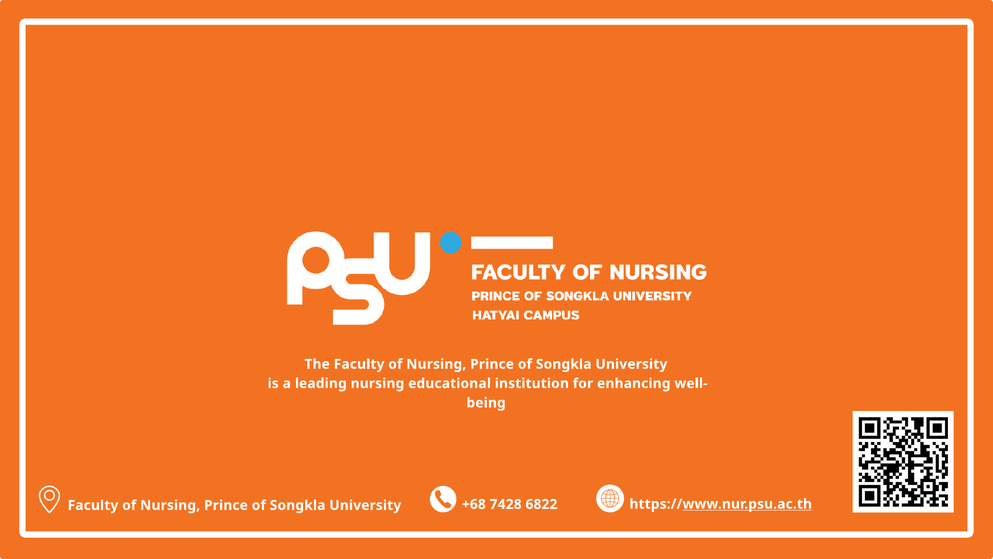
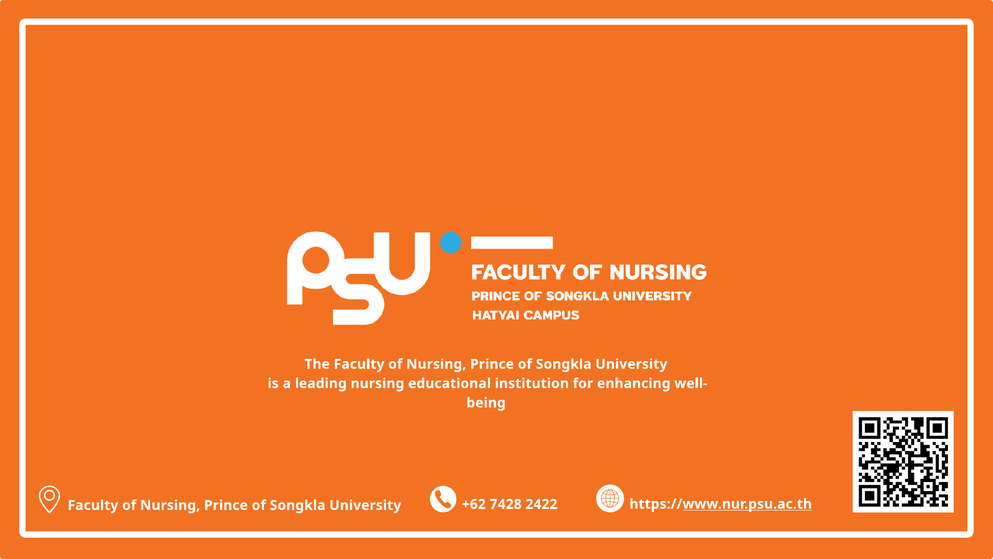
+68: +68 -> +62
6822: 6822 -> 2422
